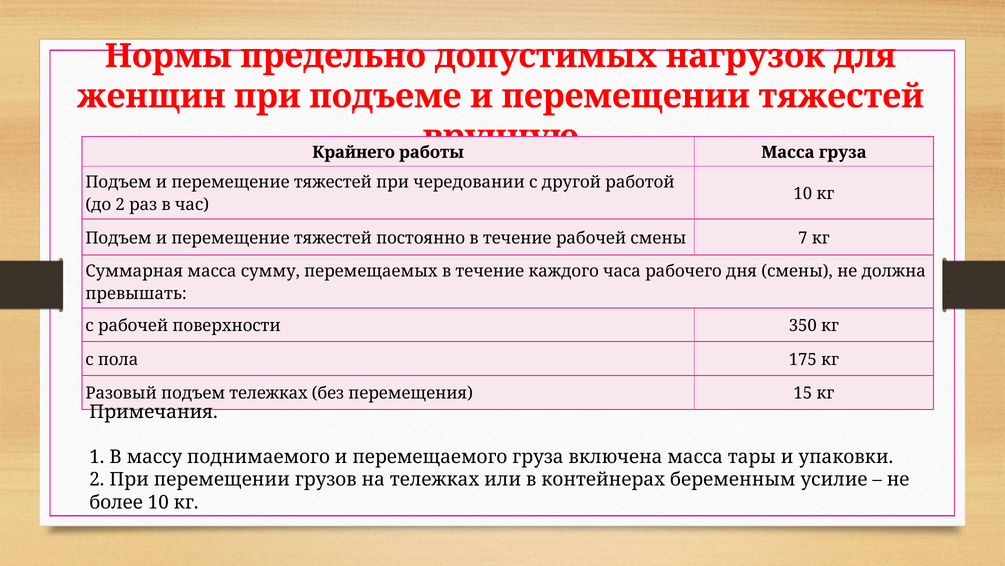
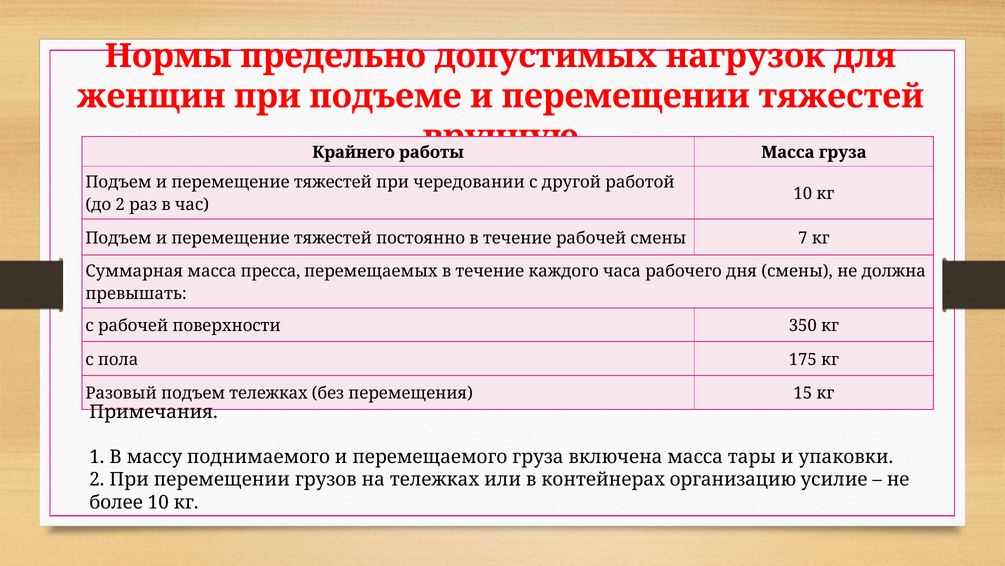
сумму: сумму -> пресса
беременным: беременным -> организацию
